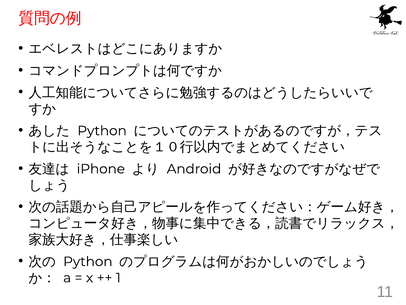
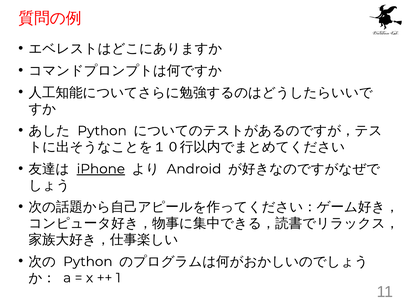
iPhone underline: none -> present
